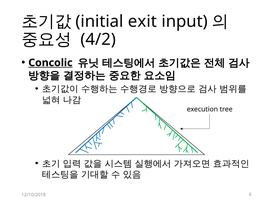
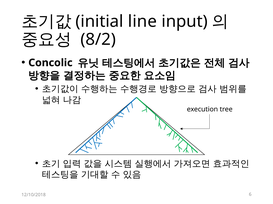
exit: exit -> line
4/2: 4/2 -> 8/2
Concolic underline: present -> none
